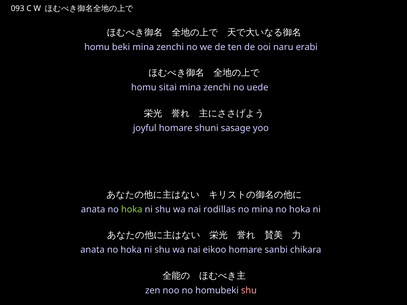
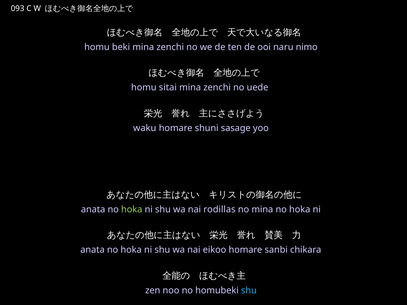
erabi: erabi -> nimo
joyful: joyful -> waku
shu at (249, 291) colour: pink -> light blue
